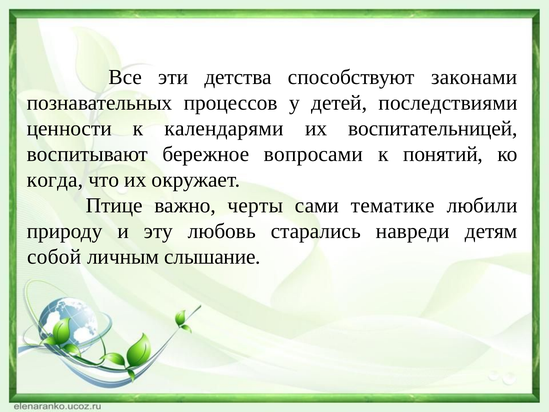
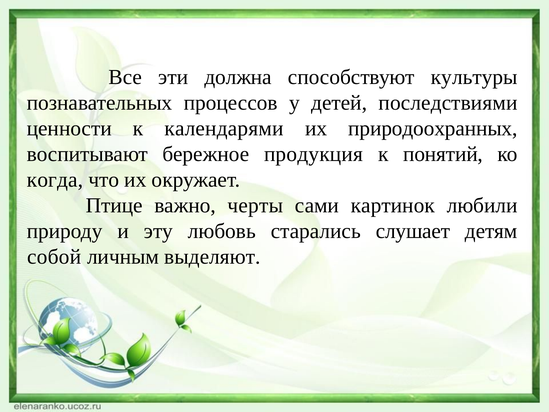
детства: детства -> должна
законами: законами -> культуры
воспитательницей: воспитательницей -> природоохранных
вопросами: вопросами -> продукция
тематике: тематике -> картинок
навреди: навреди -> слушает
слышание: слышание -> выделяют
